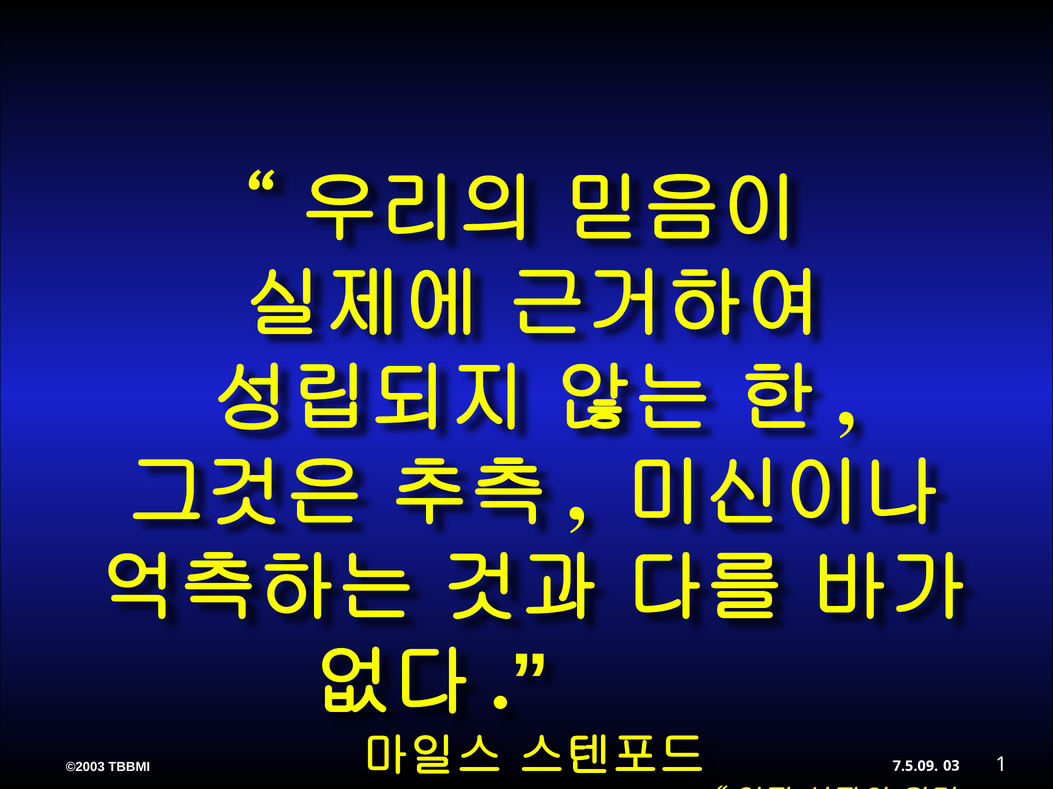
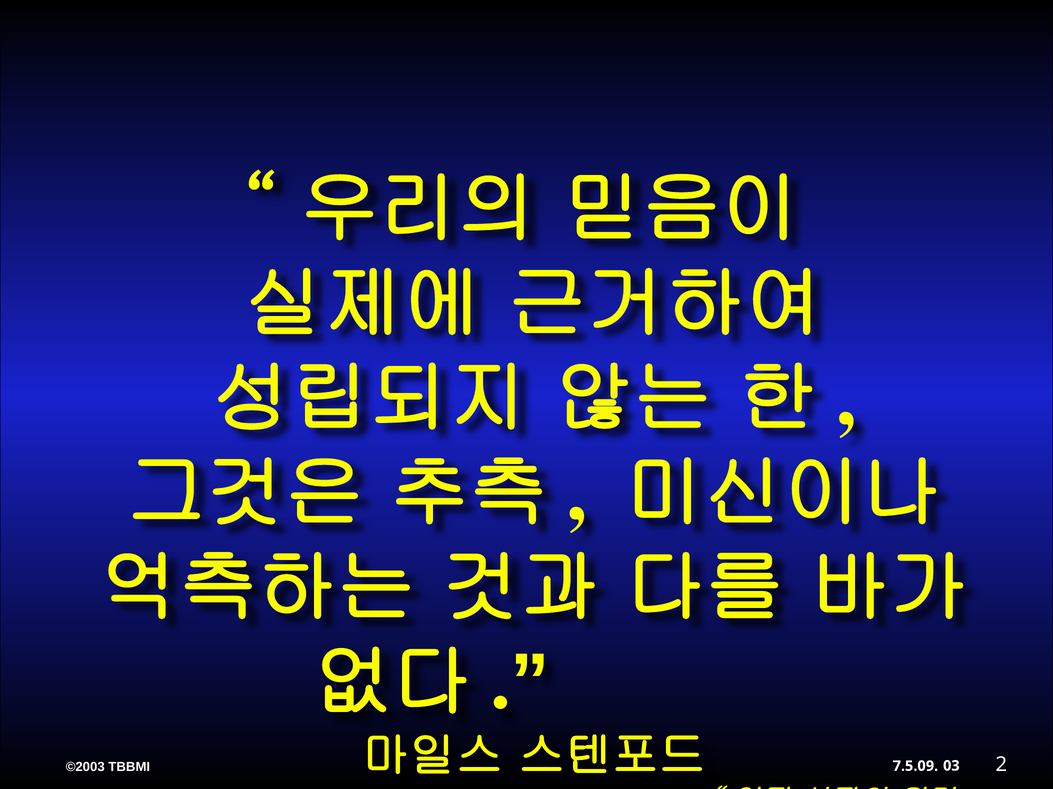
1: 1 -> 2
